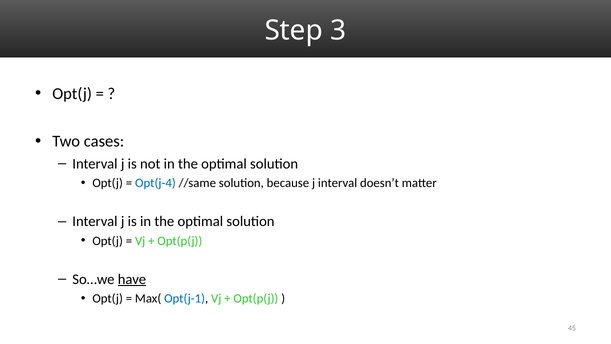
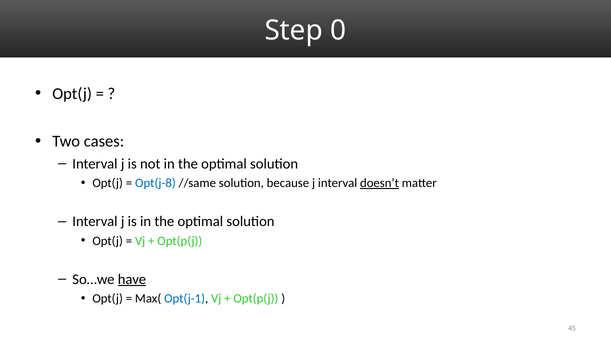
3: 3 -> 0
Opt(j-4: Opt(j-4 -> Opt(j-8
doesn’t underline: none -> present
